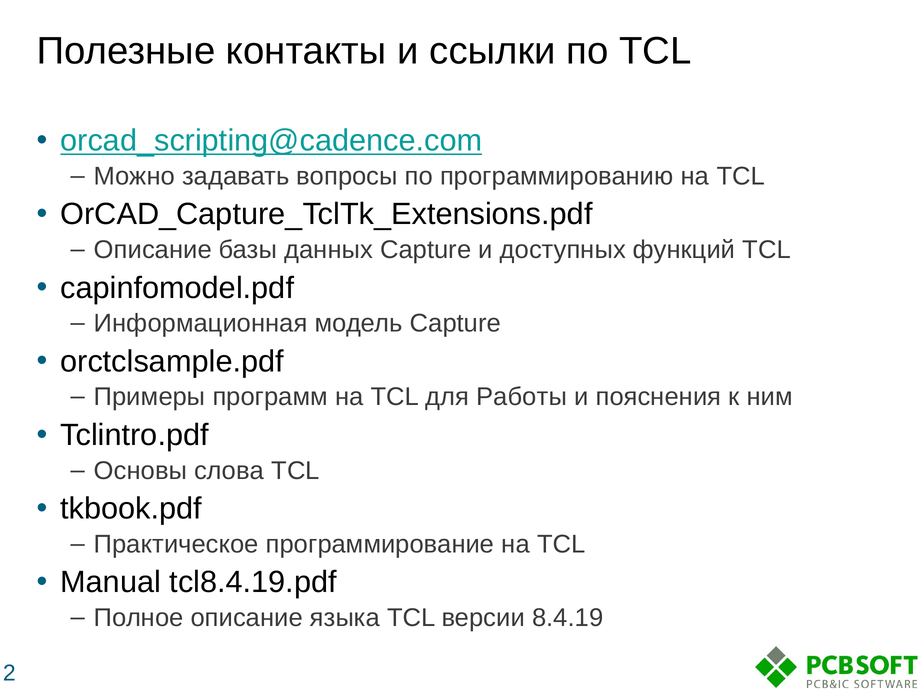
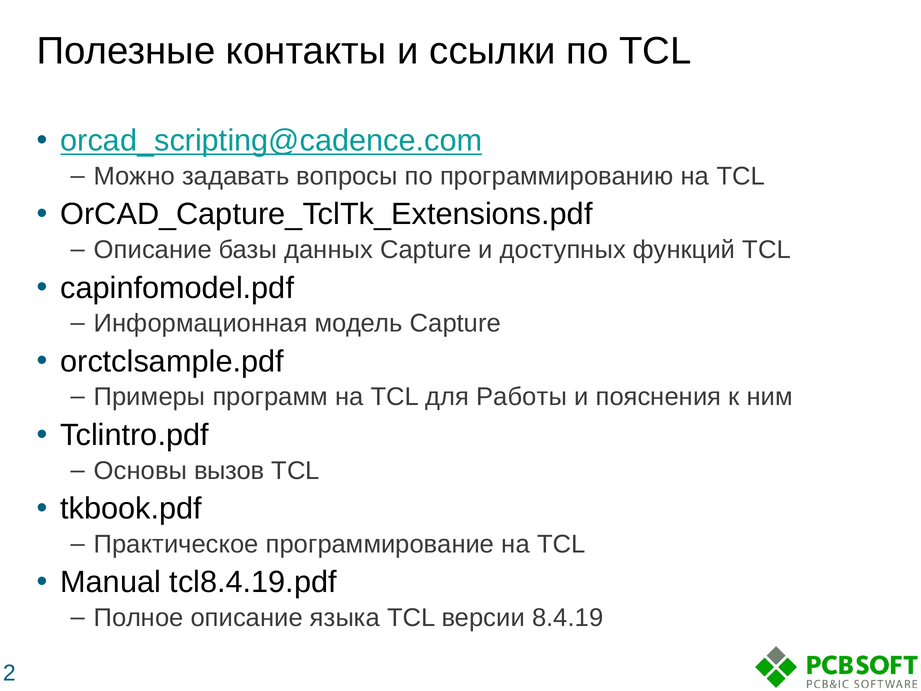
слова: слова -> вызов
